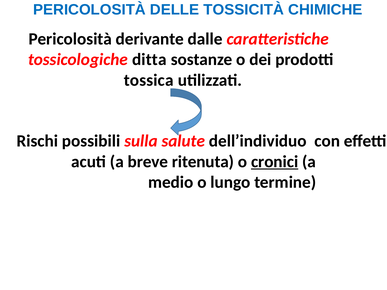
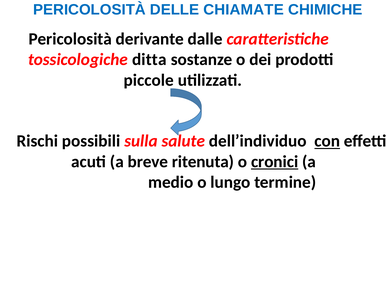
TOSSICITÀ: TOSSICITÀ -> CHIAMATE
tossica: tossica -> piccole
con underline: none -> present
